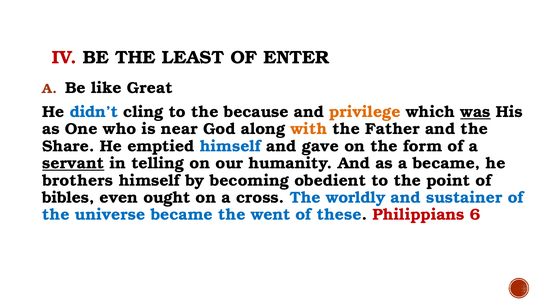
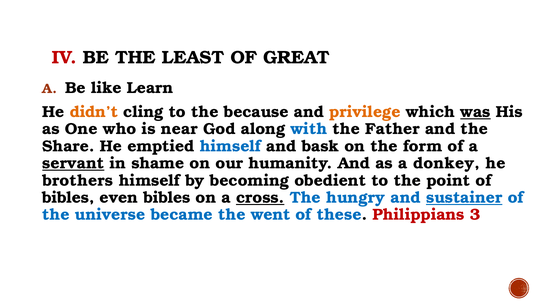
ENTER: ENTER -> GREAT
Great: Great -> Learn
didn’t colour: blue -> orange
with colour: orange -> blue
gave: gave -> bask
telling: telling -> shame
a became: became -> donkey
even ought: ought -> bibles
cross underline: none -> present
worldly: worldly -> hungry
sustainer underline: none -> present
6: 6 -> 3
